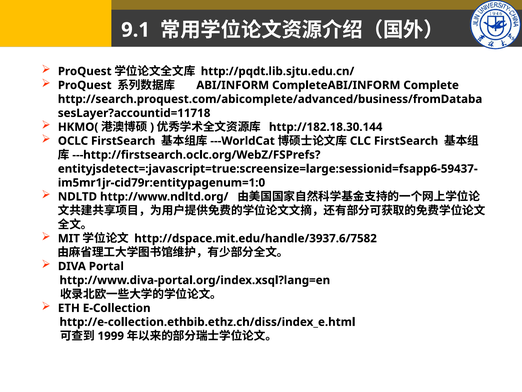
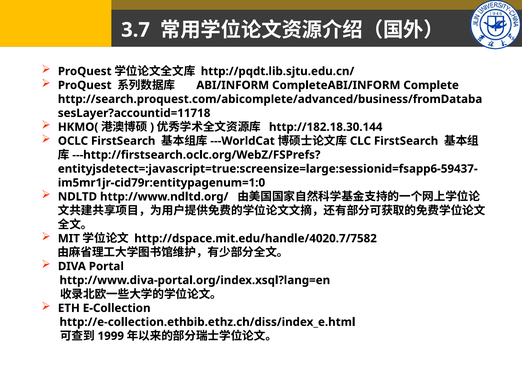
9.1: 9.1 -> 3.7
http://dspace.mit.edu/handle/3937.6/7582: http://dspace.mit.edu/handle/3937.6/7582 -> http://dspace.mit.edu/handle/4020.7/7582
